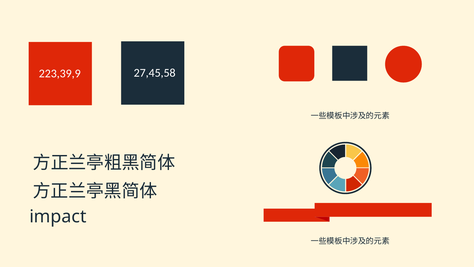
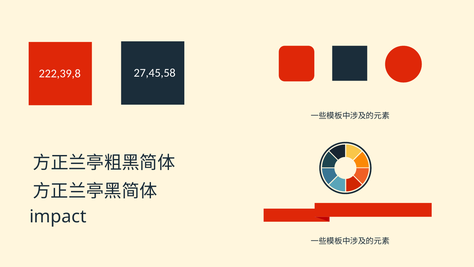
223,39,9: 223,39,9 -> 222,39,8
